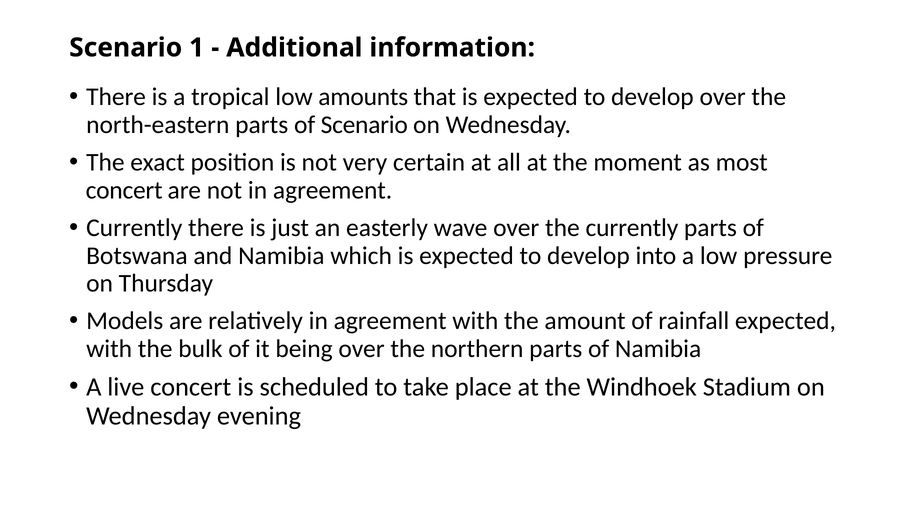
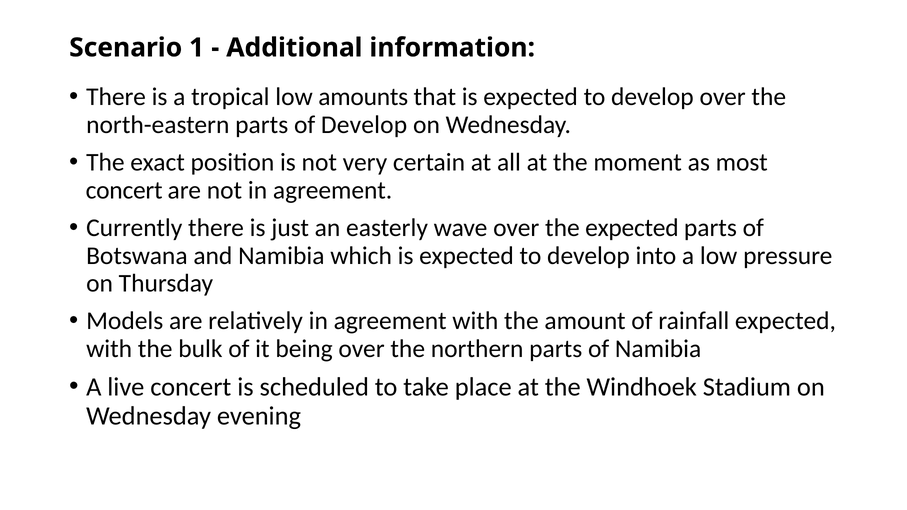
of Scenario: Scenario -> Develop
the currently: currently -> expected
